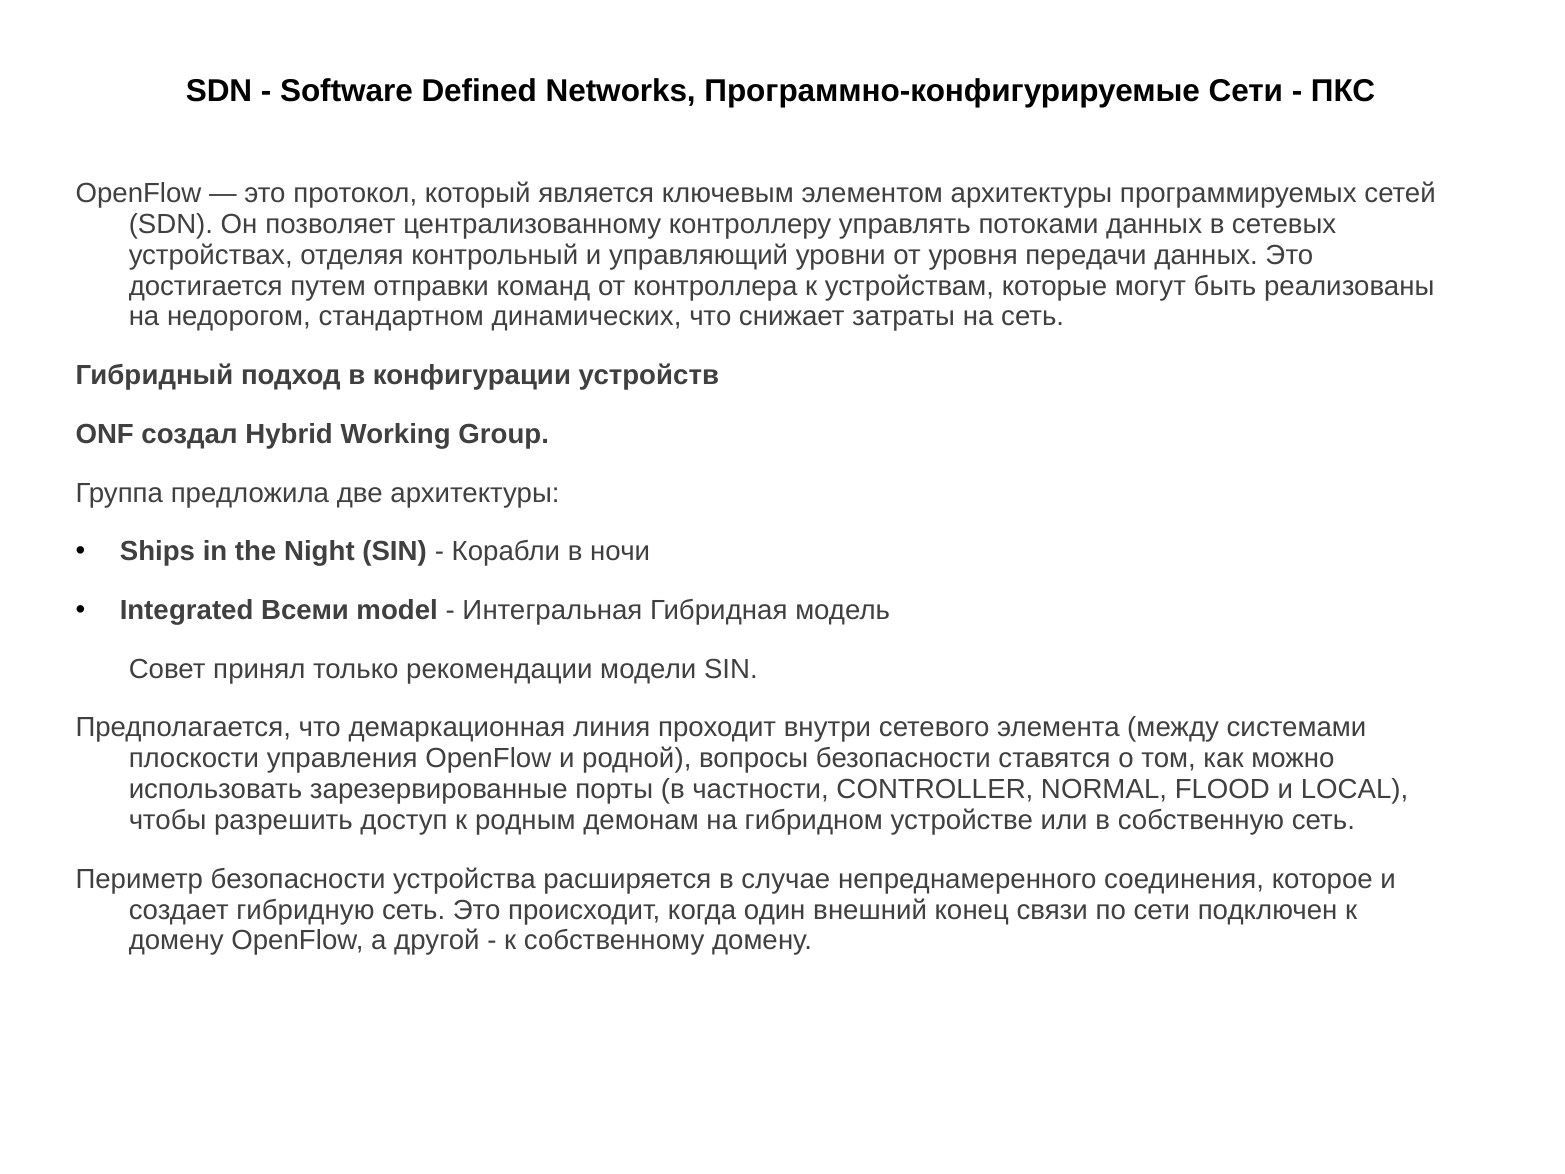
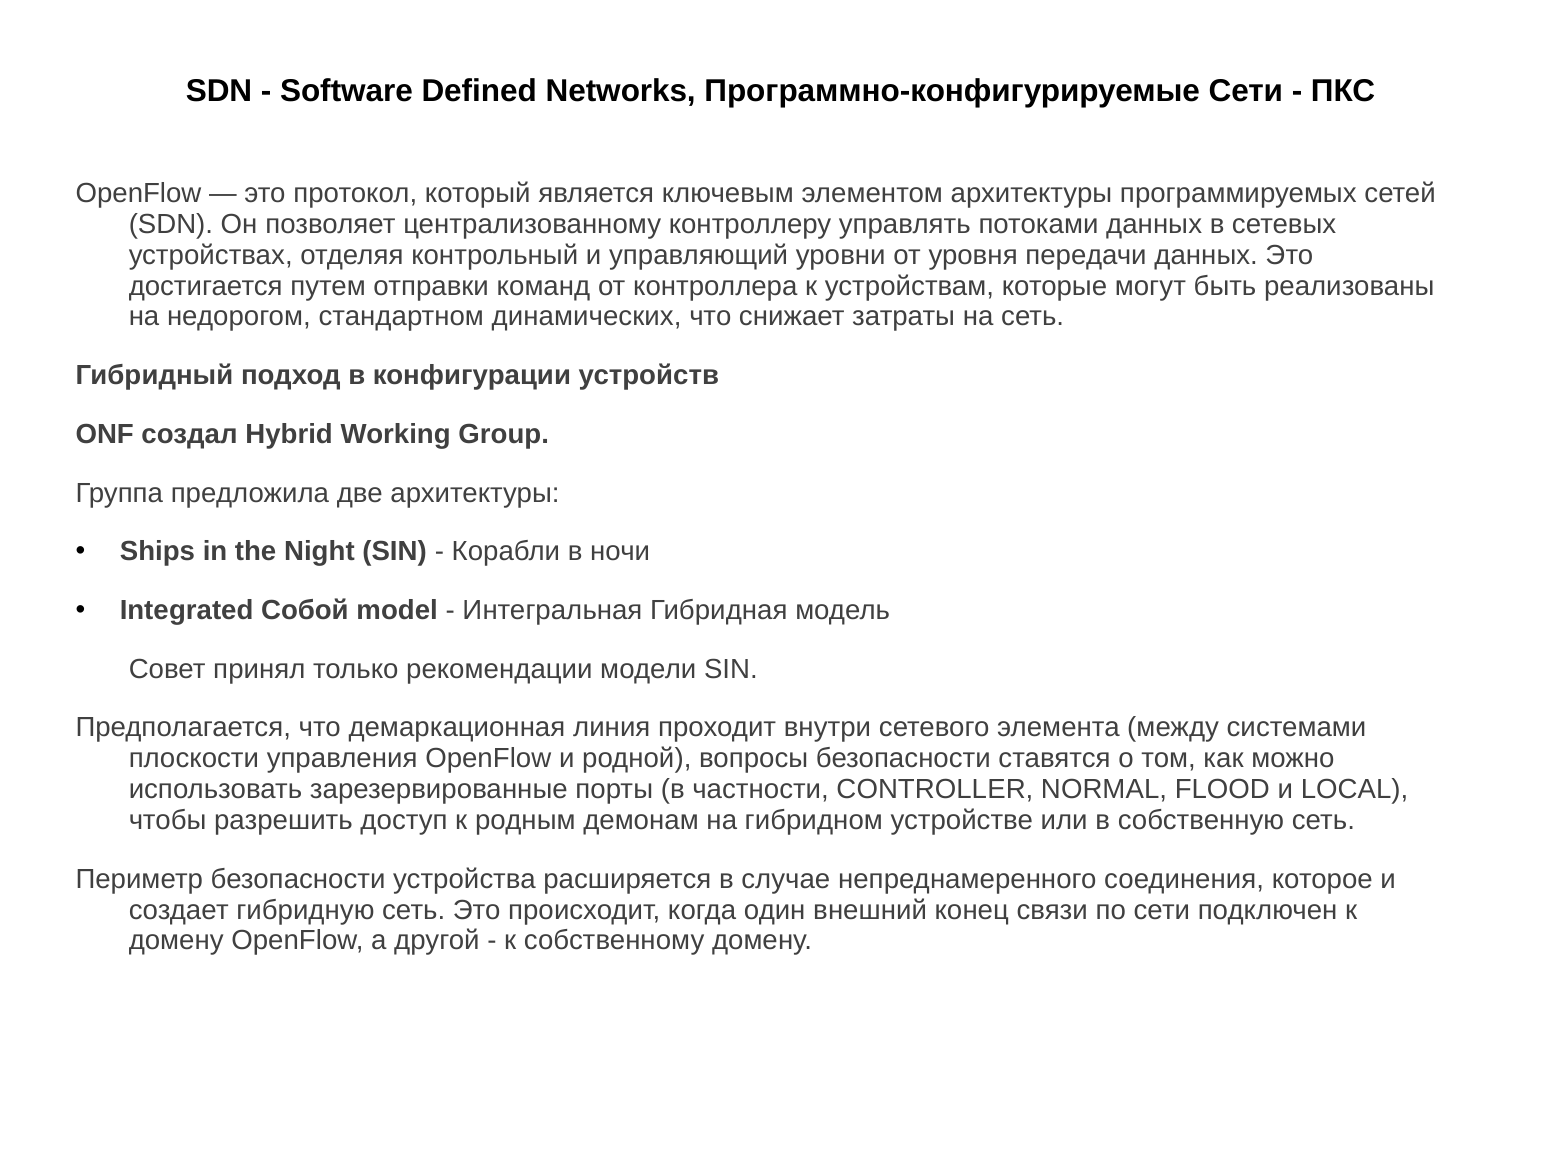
Всеми: Всеми -> Собой
